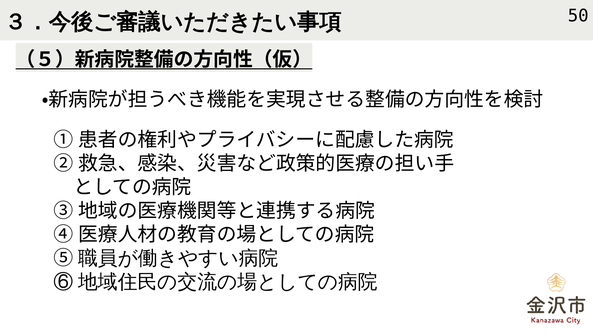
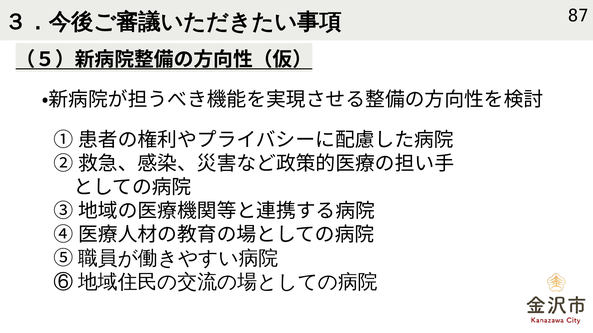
50: 50 -> 87
